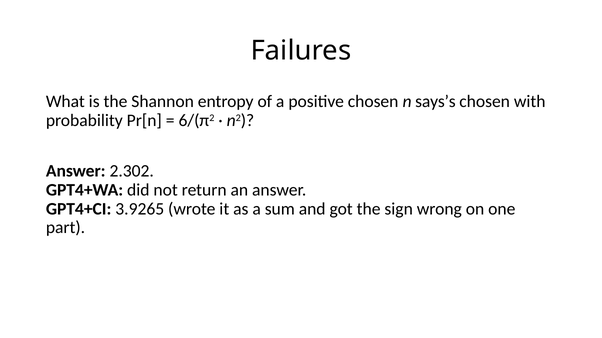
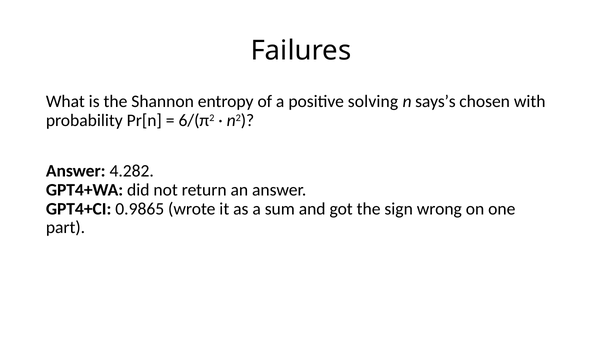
positive chosen: chosen -> solving
2.302: 2.302 -> 4.282
3.9265: 3.9265 -> 0.9865
